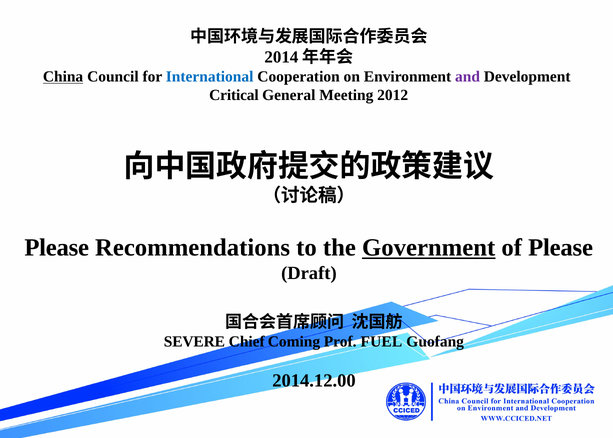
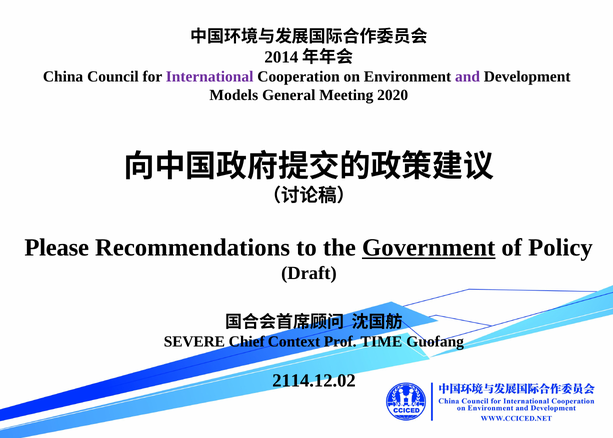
China underline: present -> none
International colour: blue -> purple
Critical: Critical -> Models
2012: 2012 -> 2020
of Please: Please -> Policy
Coming: Coming -> Context
FUEL: FUEL -> TIME
2014.12.00: 2014.12.00 -> 2114.12.02
